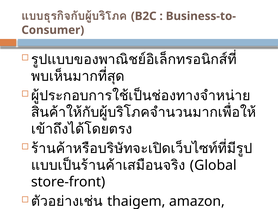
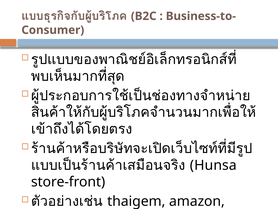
Global: Global -> Hunsa
